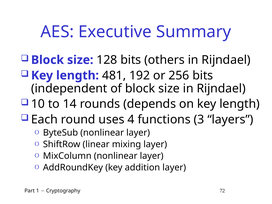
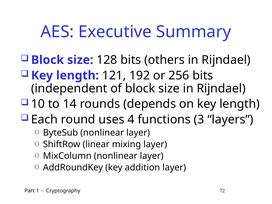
481: 481 -> 121
